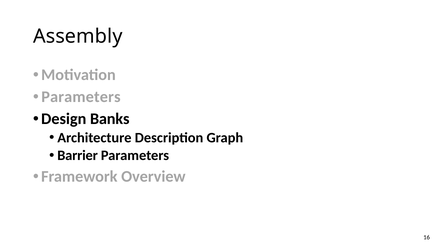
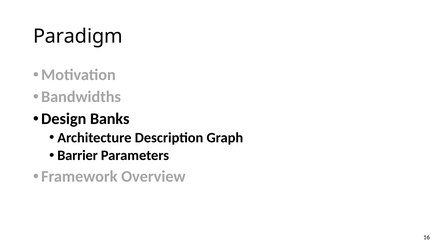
Assembly: Assembly -> Paradigm
Parameters at (81, 97): Parameters -> Bandwidths
